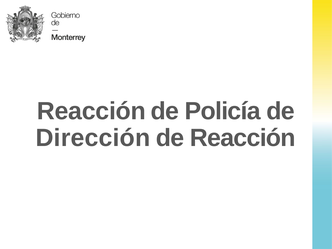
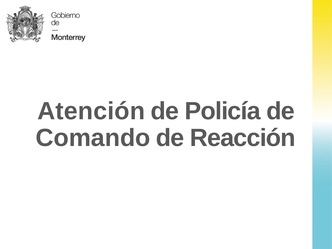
Reacción at (91, 111): Reacción -> Atención
Dirección: Dirección -> Comando
